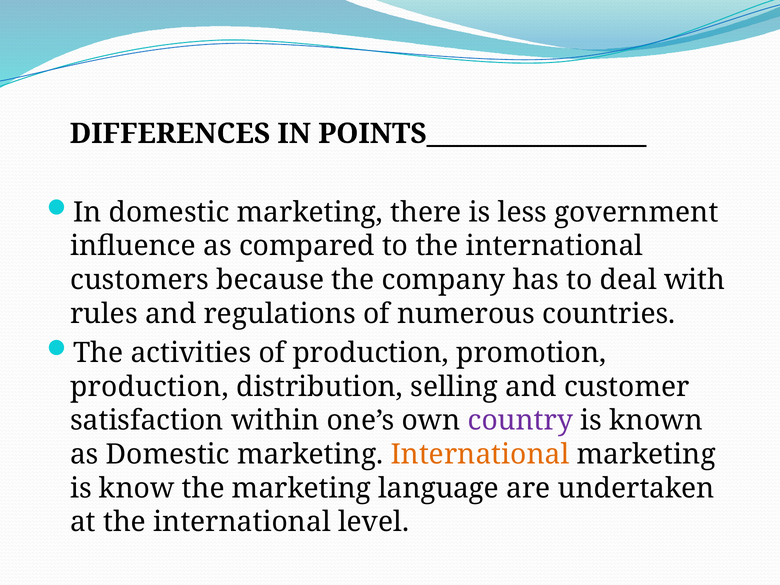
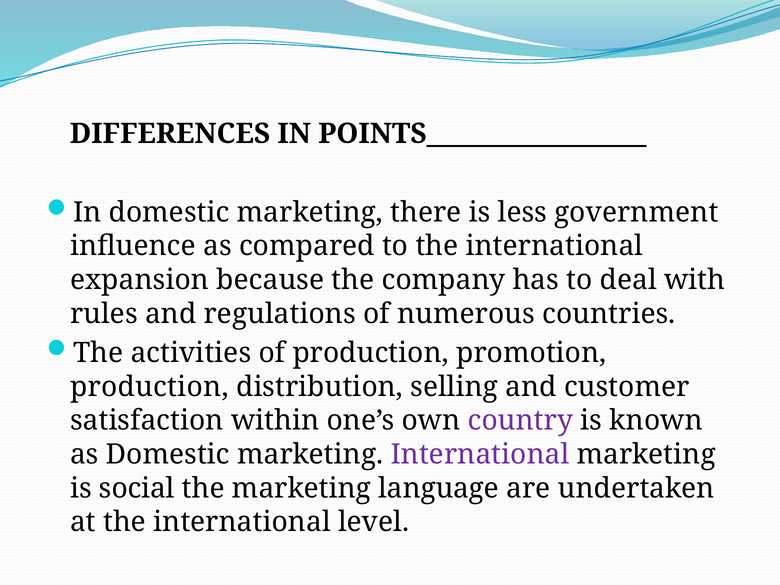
customers: customers -> expansion
International at (480, 454) colour: orange -> purple
know: know -> social
